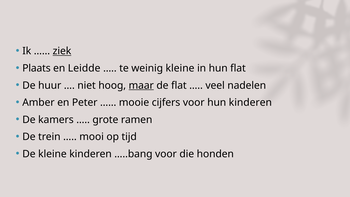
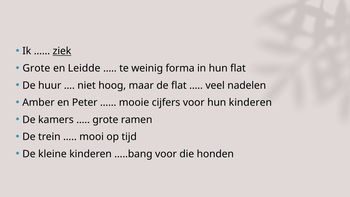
Plaats at (36, 68): Plaats -> Grote
weinig kleine: kleine -> forma
maar underline: present -> none
